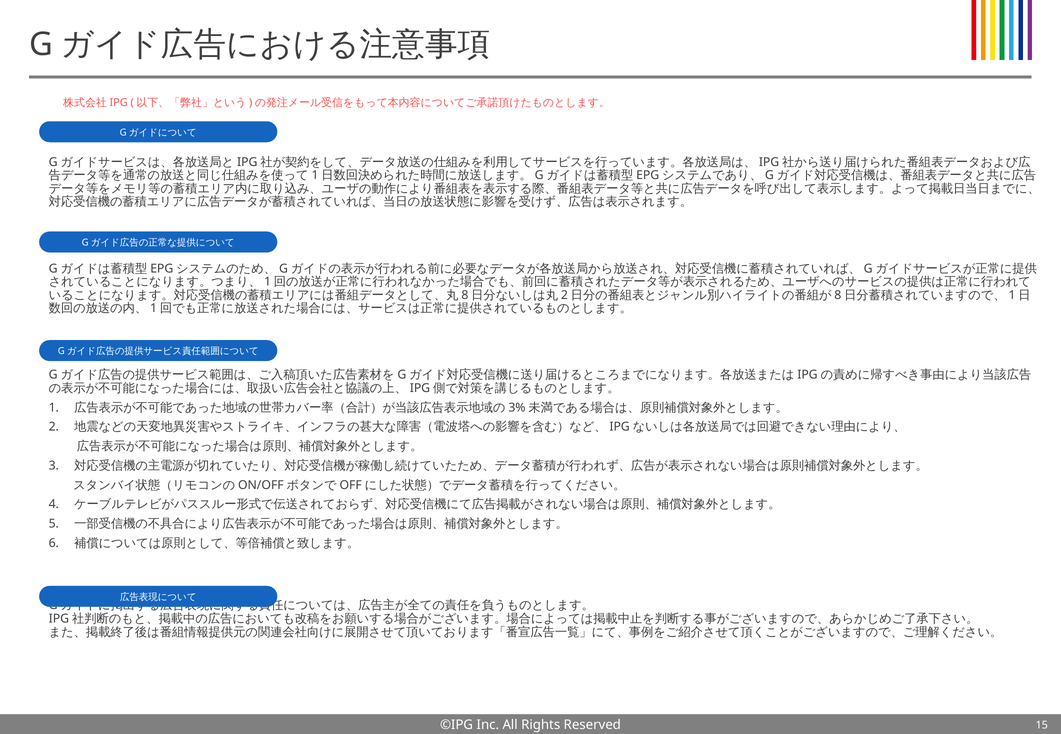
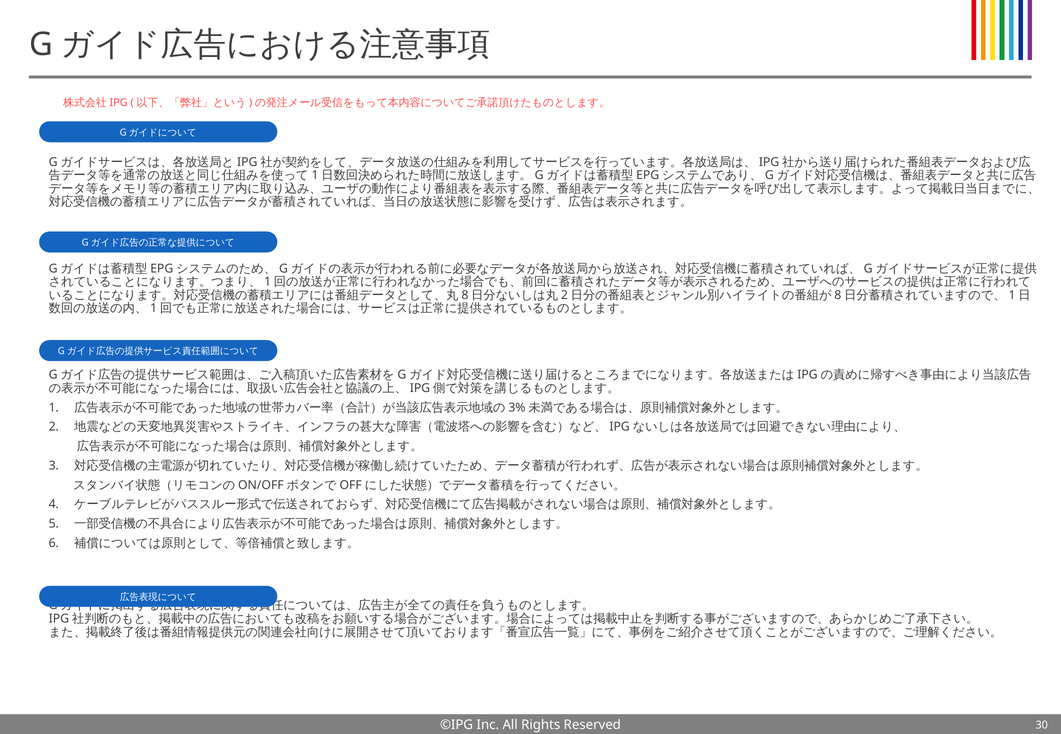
15: 15 -> 30
